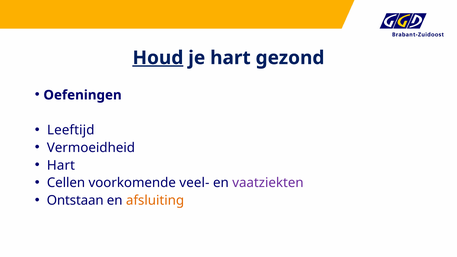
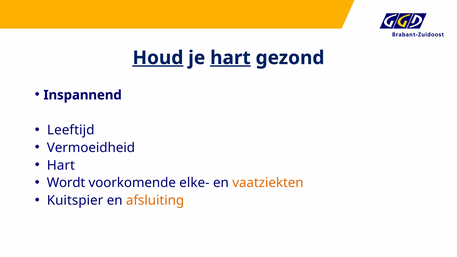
hart at (230, 58) underline: none -> present
Oefeningen: Oefeningen -> Inspannend
Cellen: Cellen -> Wordt
veel-: veel- -> elke-
vaatziekten colour: purple -> orange
Ontstaan: Ontstaan -> Kuitspier
